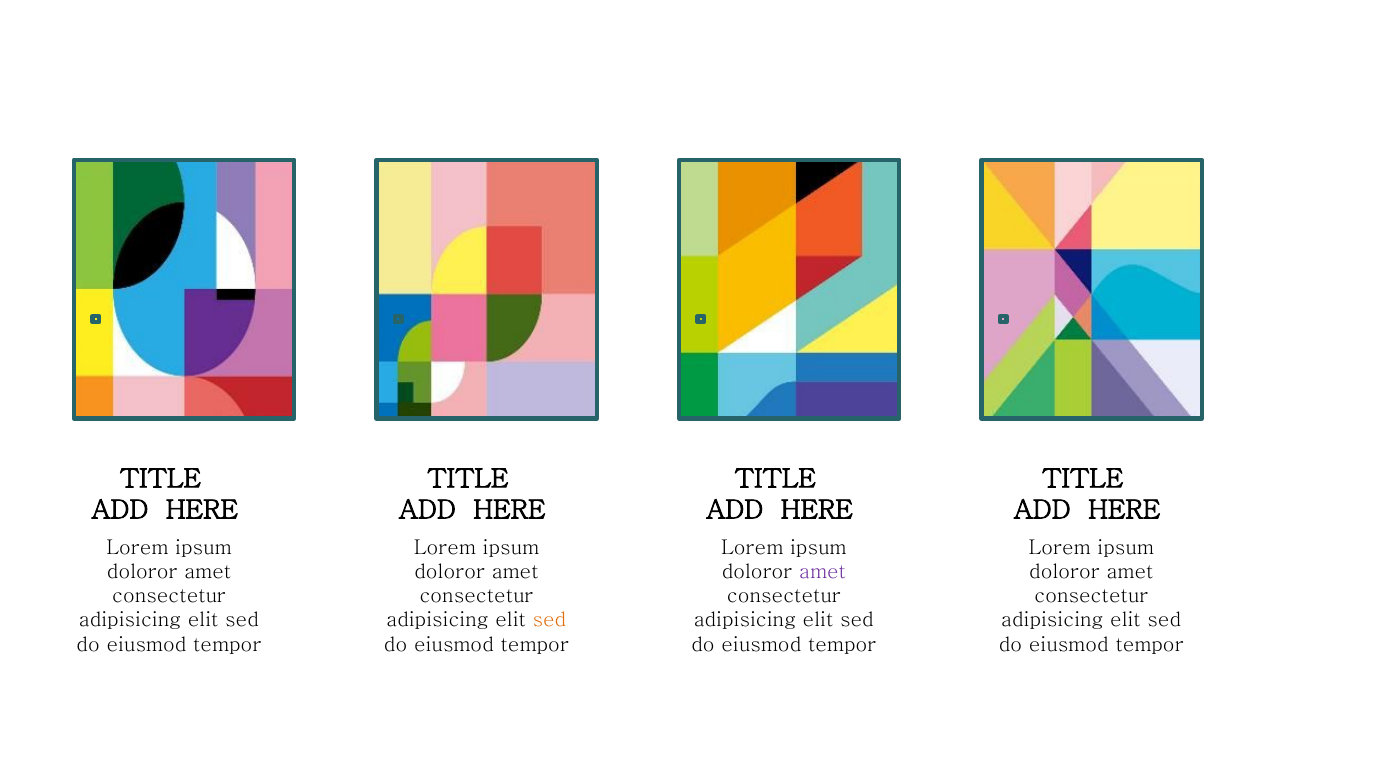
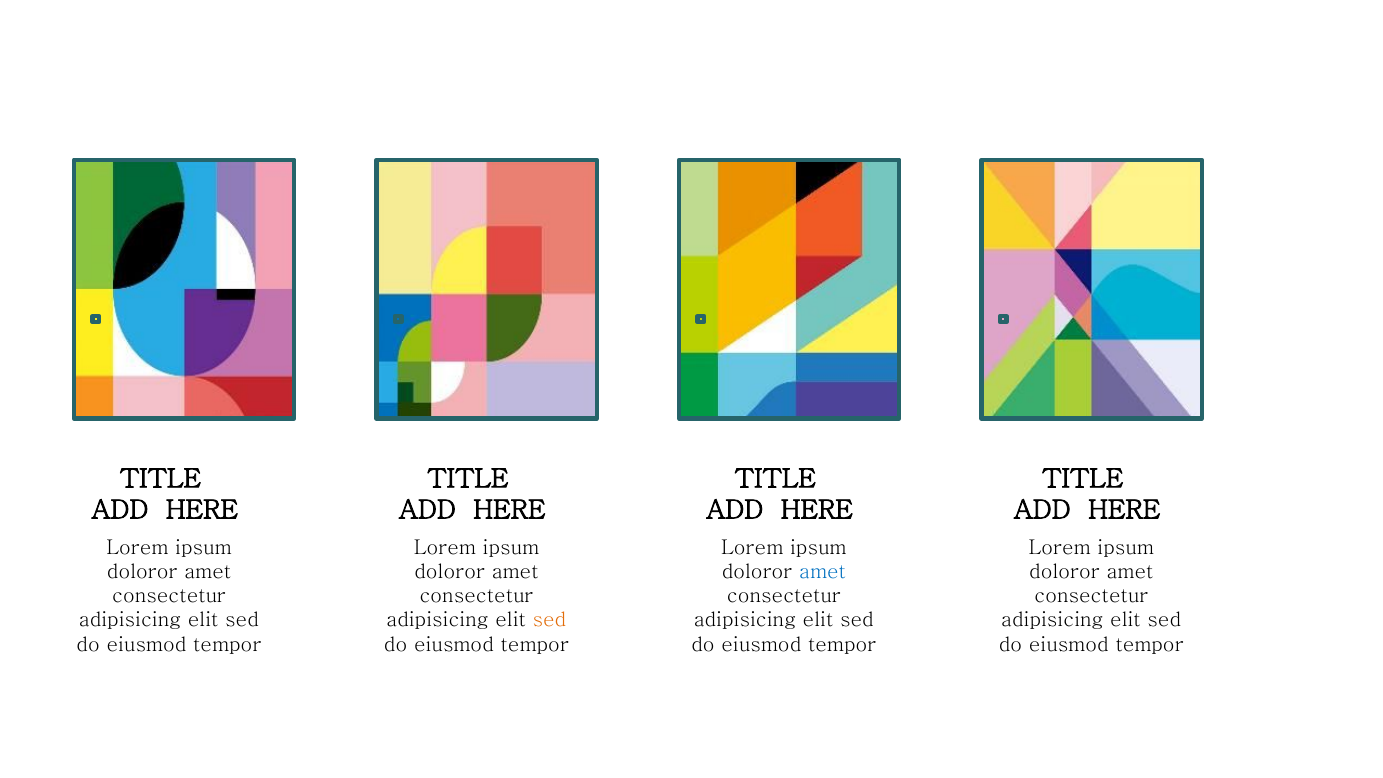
amet at (823, 572) colour: purple -> blue
